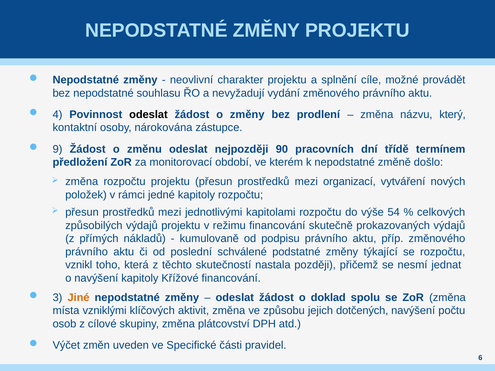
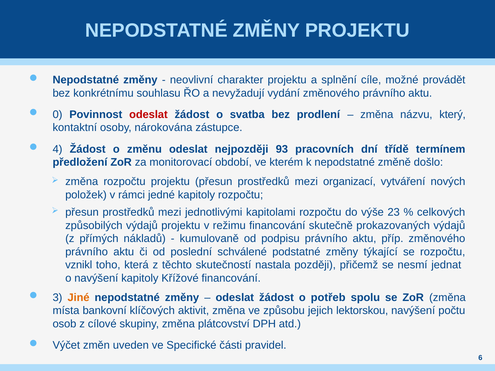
bez nepodstatné: nepodstatné -> konkrétnímu
4: 4 -> 0
odeslat at (148, 115) colour: black -> red
o změny: změny -> svatba
9: 9 -> 4
90: 90 -> 93
54: 54 -> 23
doklad: doklad -> potřeb
vzniklými: vzniklými -> bankovní
dotčených: dotčených -> lektorskou
